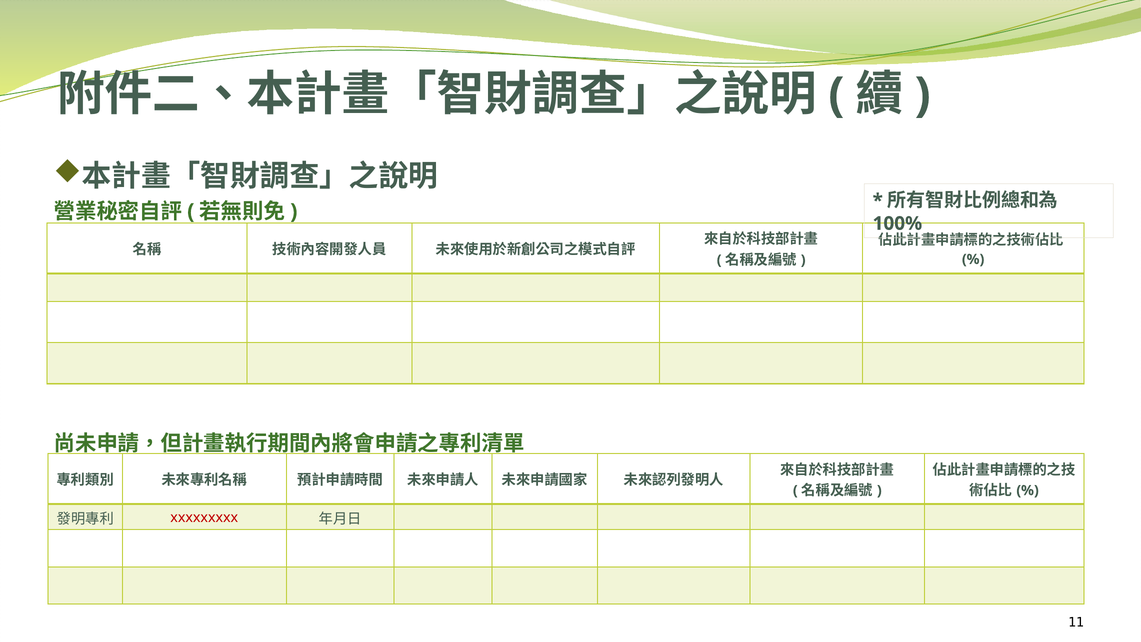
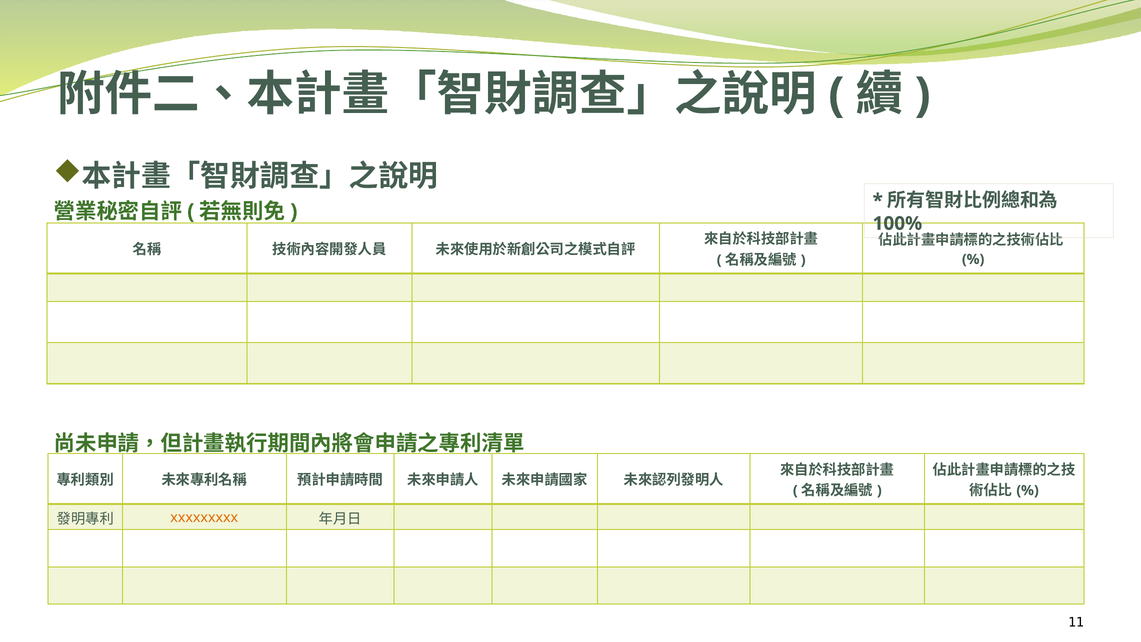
xxxxxxxxx colour: red -> orange
